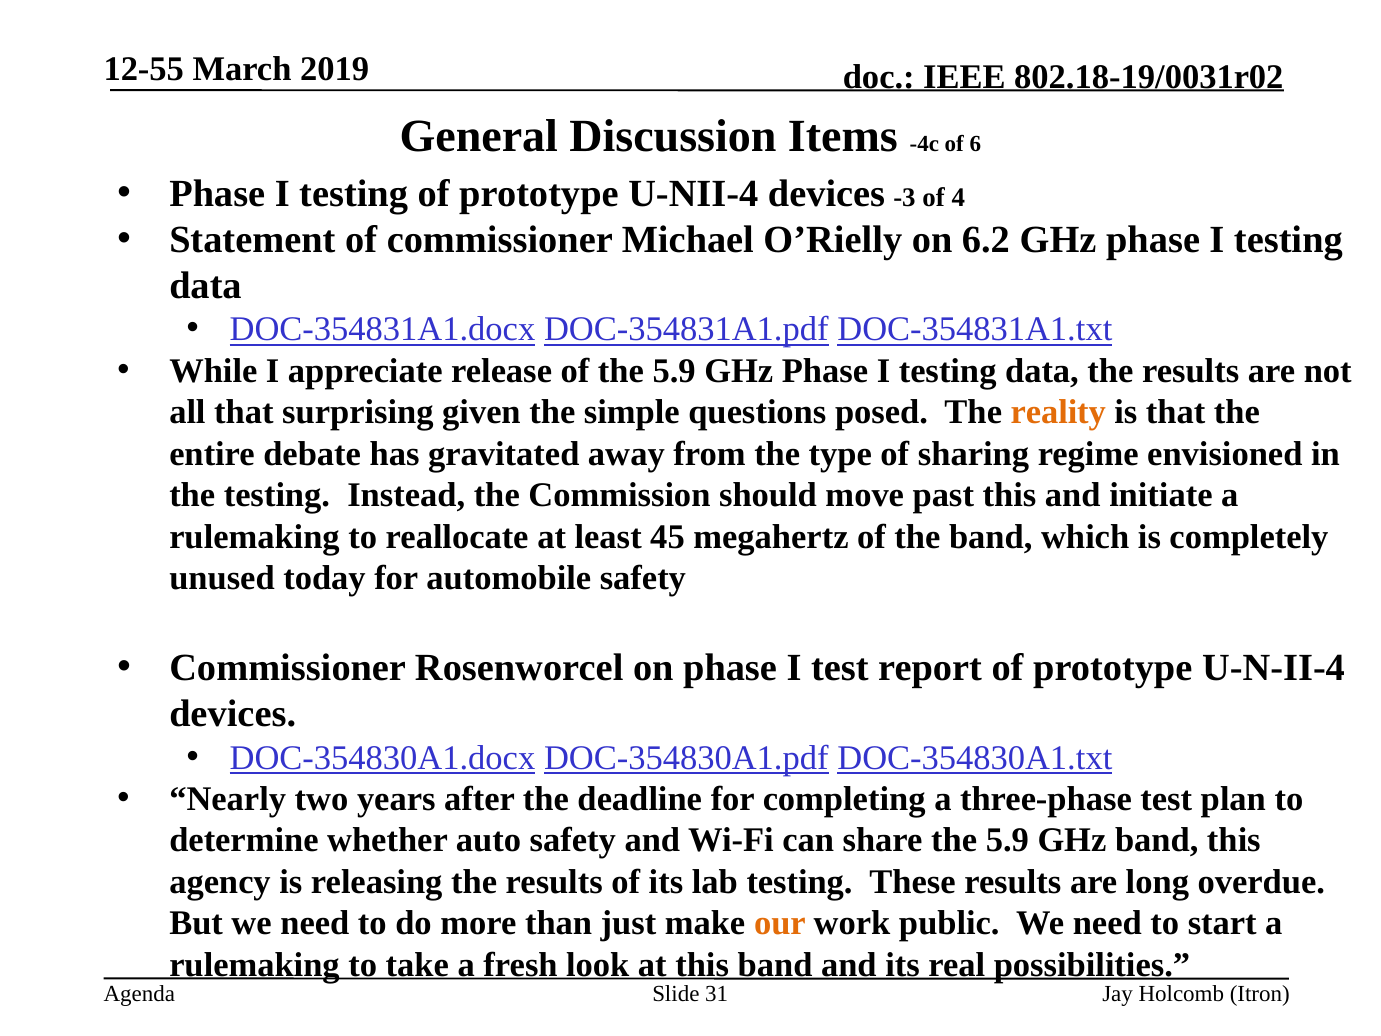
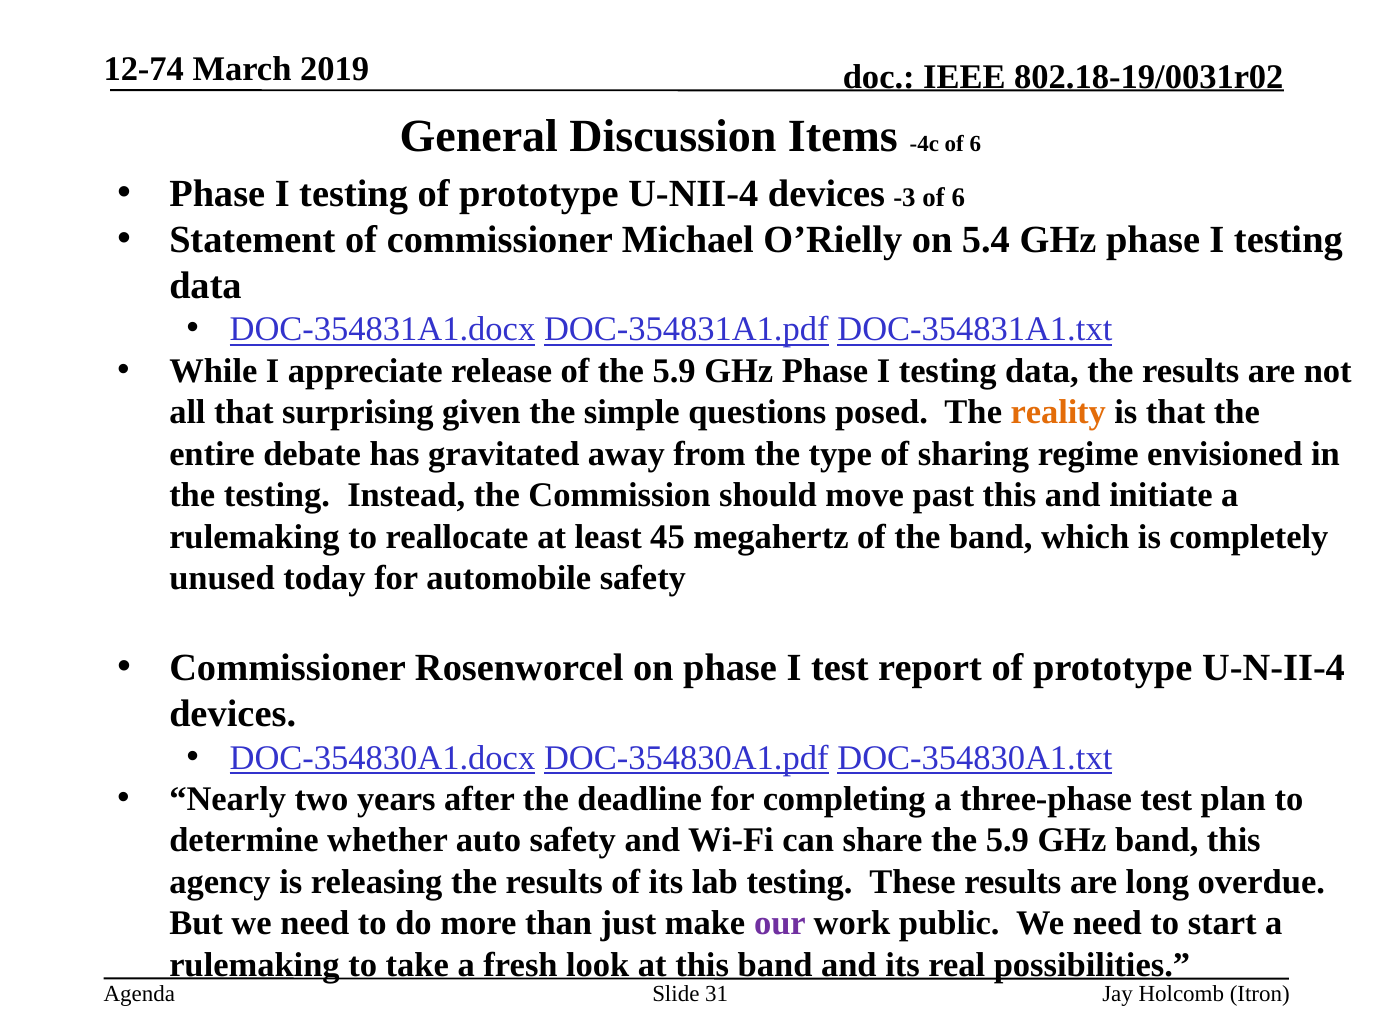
12-55: 12-55 -> 12-74
-3 of 4: 4 -> 6
6.2: 6.2 -> 5.4
our colour: orange -> purple
